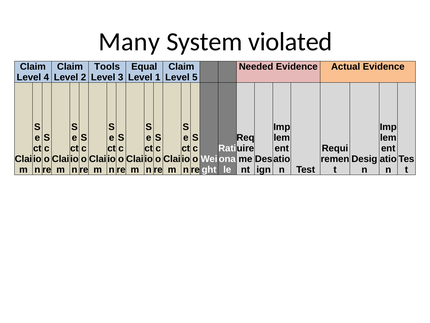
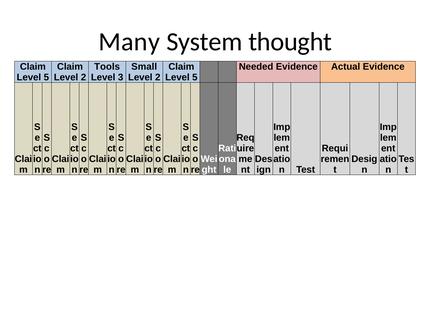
violated: violated -> thought
Equal: Equal -> Small
4 at (46, 77): 4 -> 5
1 at (158, 77): 1 -> 2
